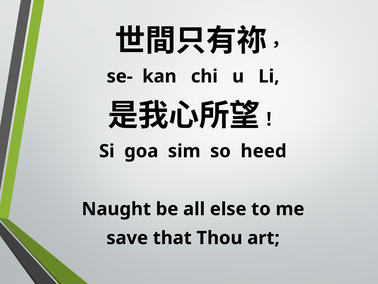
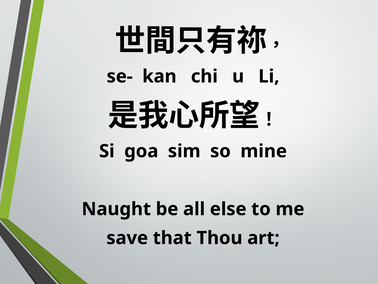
heed: heed -> mine
